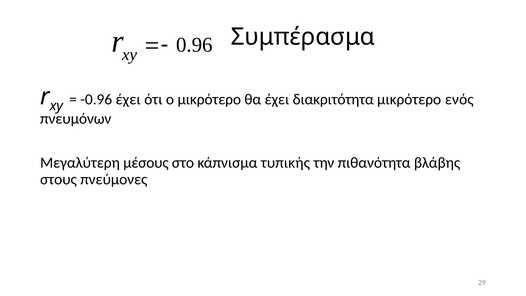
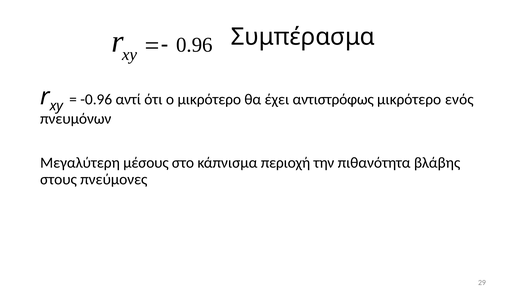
-0.96 έχει: έχει -> αντί
διακριτότητα: διακριτότητα -> αντιστρόφως
τυπικής: τυπικής -> περιοχή
